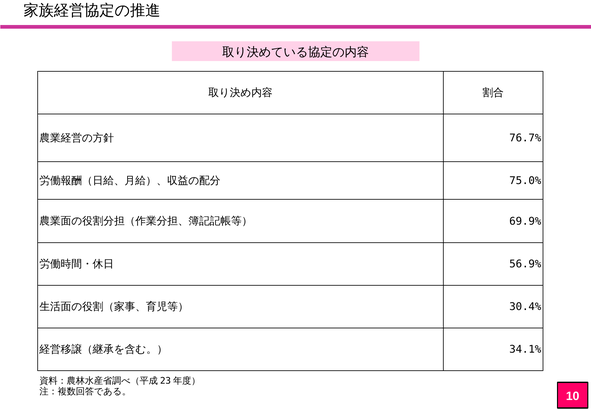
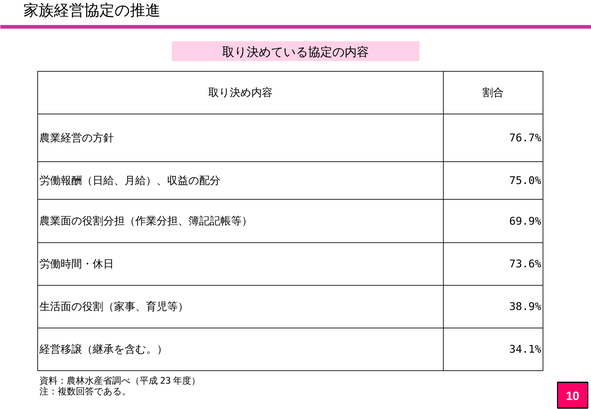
56.9%: 56.9% -> 73.6%
30.4%: 30.4% -> 38.9%
